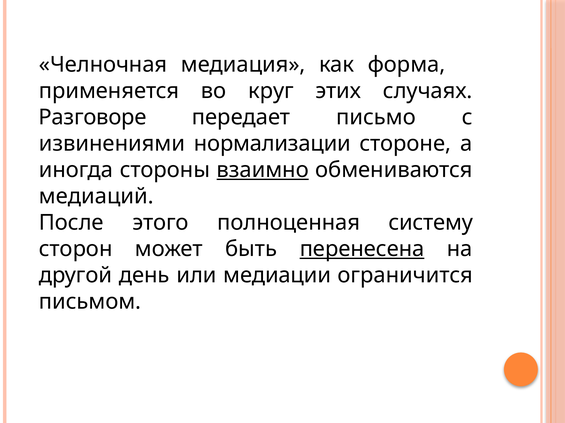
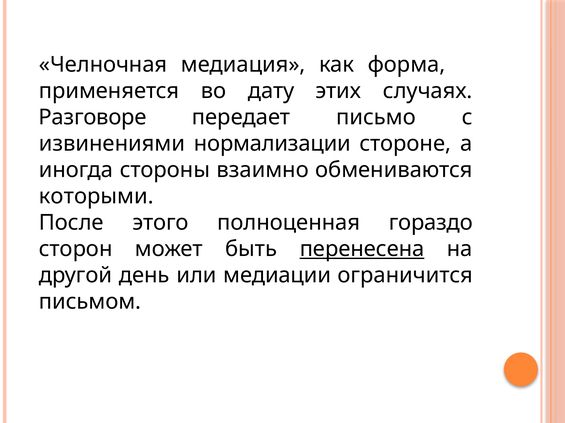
круг: круг -> дату
взаимно underline: present -> none
медиаций: медиаций -> которыми
систему: систему -> гораздо
